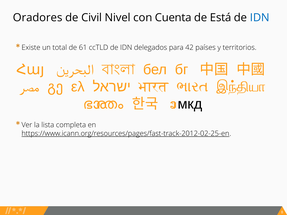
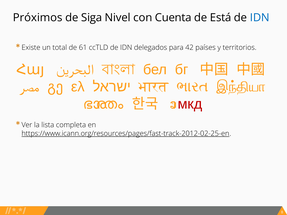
Oradores: Oradores -> Próximos
Civil: Civil -> Siga
мкд colour: black -> red
